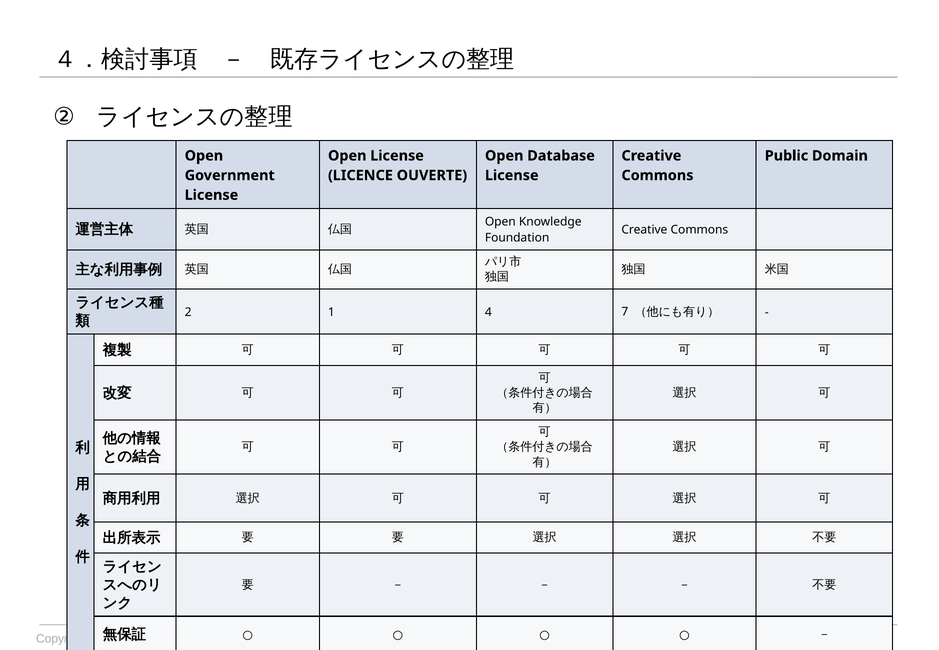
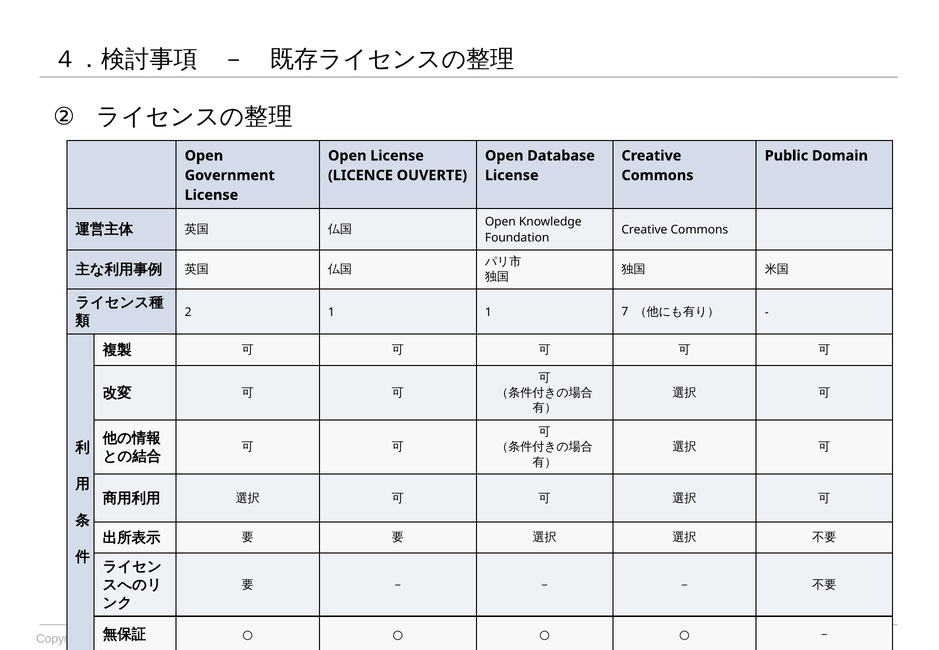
1 4: 4 -> 1
